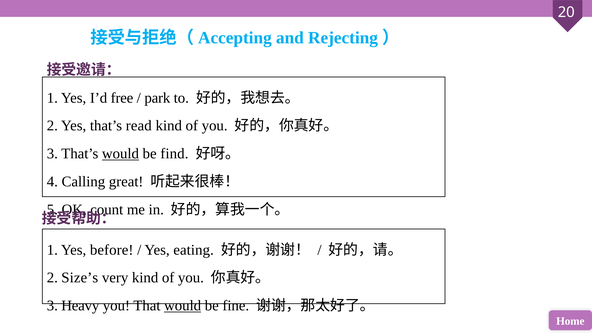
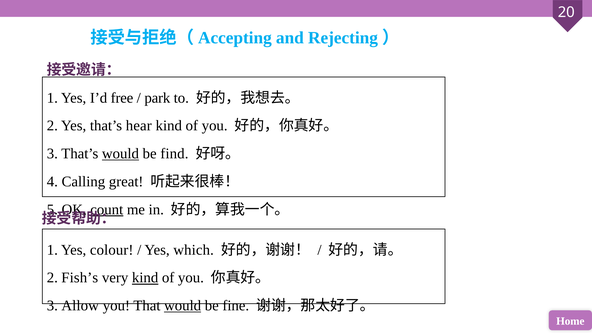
read: read -> hear
count underline: none -> present
before: before -> colour
eating: eating -> which
Size’s: Size’s -> Fish’s
kind at (145, 278) underline: none -> present
Heavy: Heavy -> Allow
